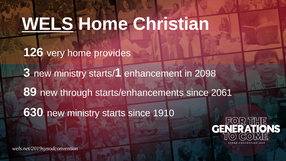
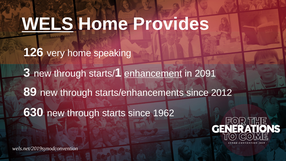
Christian: Christian -> Provides
provides: provides -> speaking
3 new ministry: ministry -> through
enhancement underline: none -> present
2098: 2098 -> 2091
2061: 2061 -> 2012
630 new ministry: ministry -> through
1910: 1910 -> 1962
